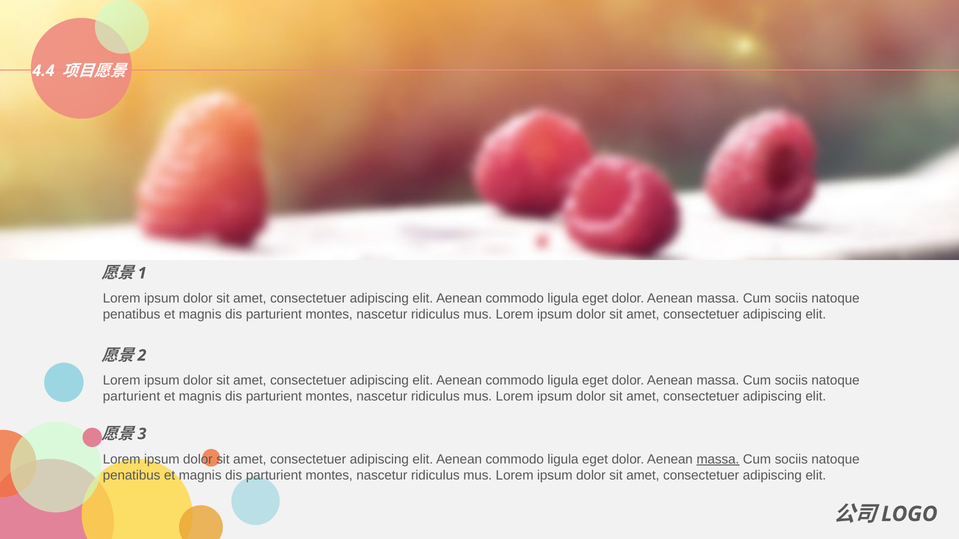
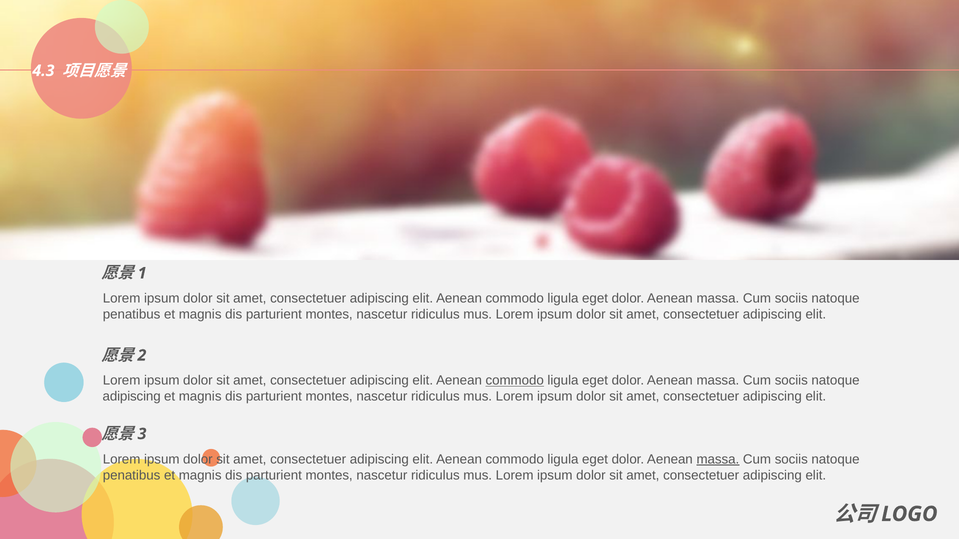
4.4: 4.4 -> 4.3
commodo at (515, 381) underline: none -> present
parturient at (132, 397): parturient -> adipiscing
